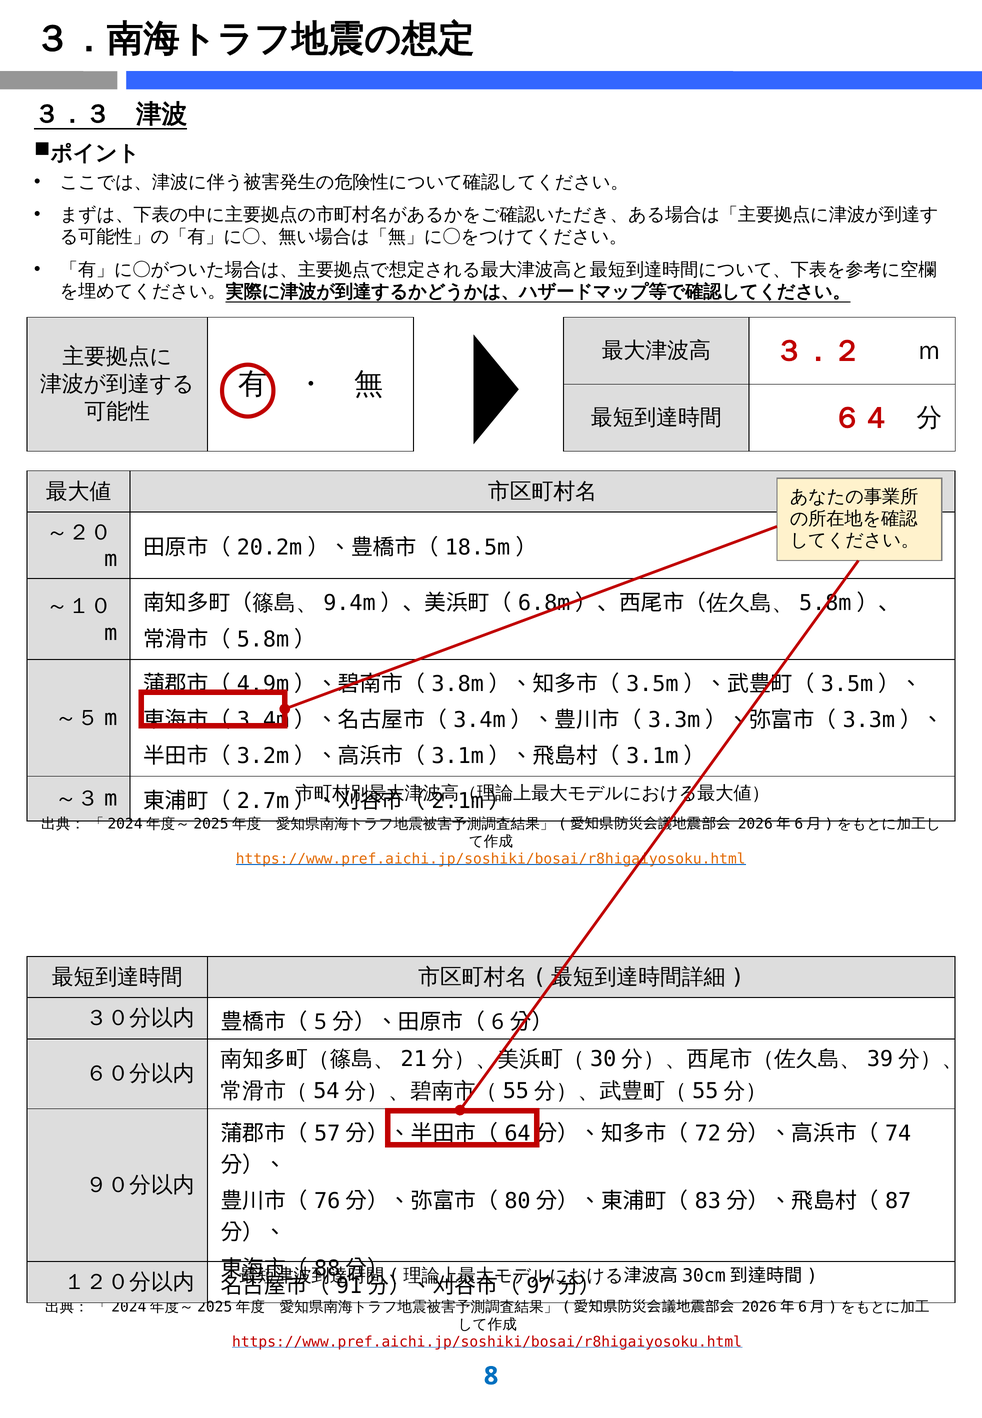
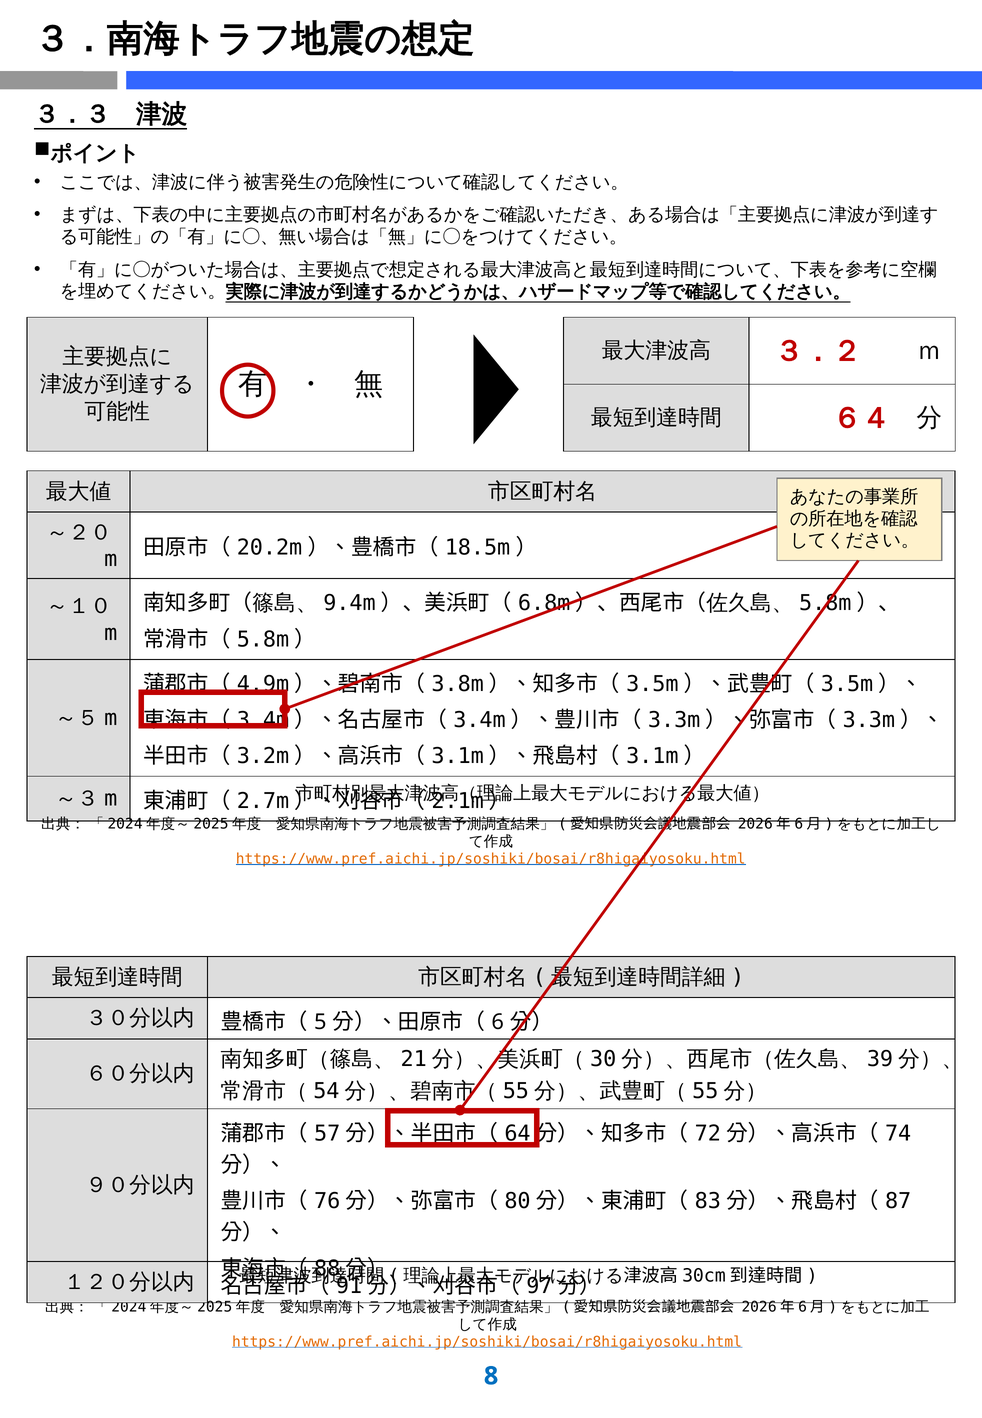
https://www.pref.aichi.jp/soshiki/bosai/r8higaiyosoku.html at (487, 1342) colour: red -> orange
